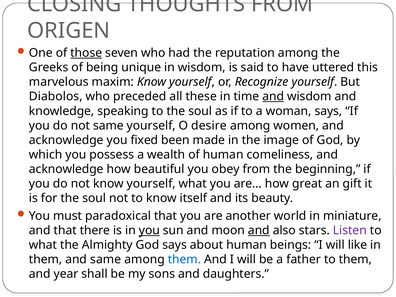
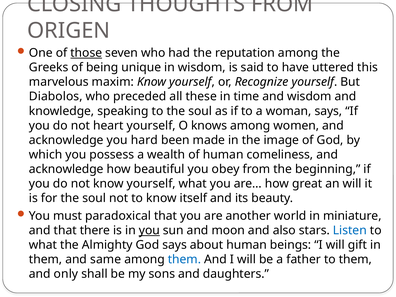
and at (273, 97) underline: present -> none
not same: same -> heart
desire: desire -> knows
fixed: fixed -> hard
an gift: gift -> will
and at (259, 230) underline: present -> none
Listen colour: purple -> blue
like: like -> gift
year: year -> only
